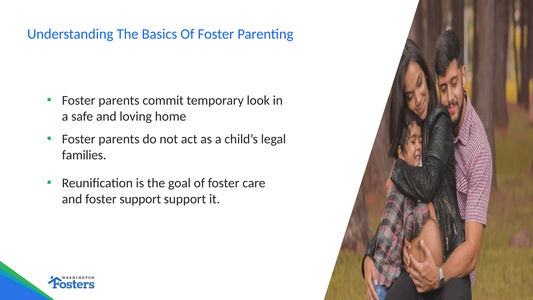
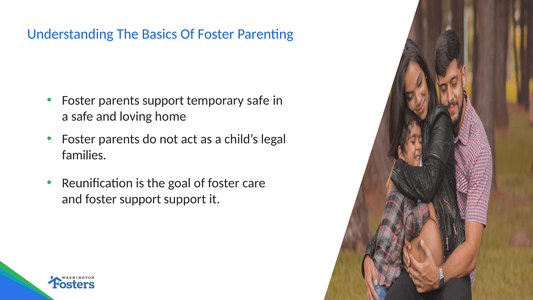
parents commit: commit -> support
temporary look: look -> safe
